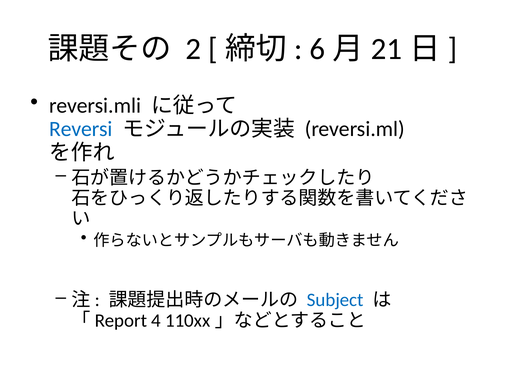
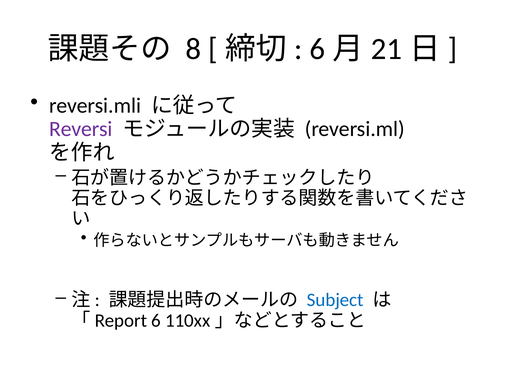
2: 2 -> 8
Reversi colour: blue -> purple
4: 4 -> 6
